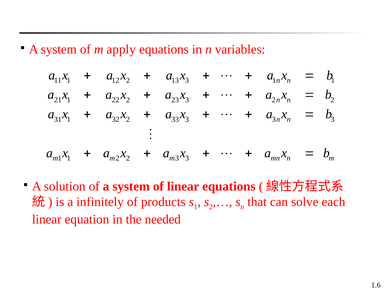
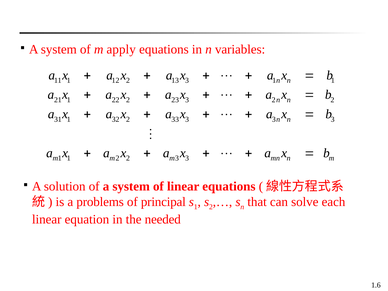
infinitely: infinitely -> problems
products: products -> principal
